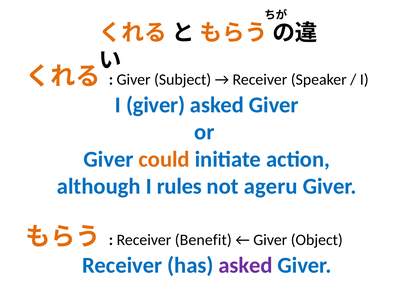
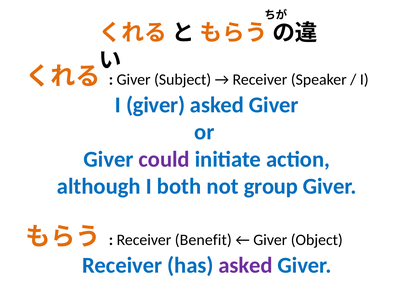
could colour: orange -> purple
rules: rules -> both
ageru: ageru -> group
